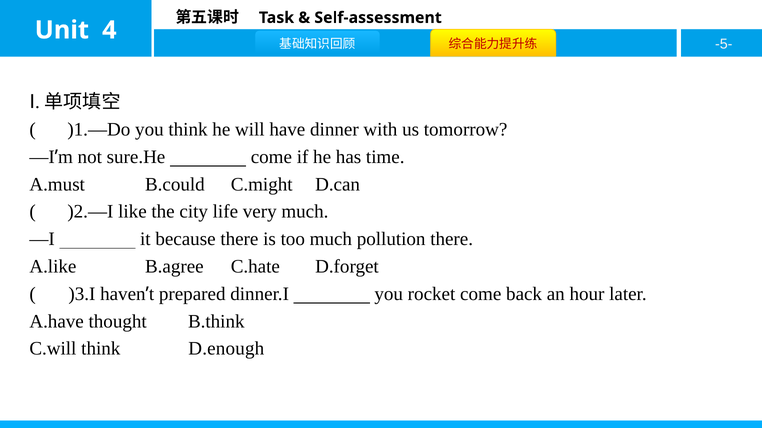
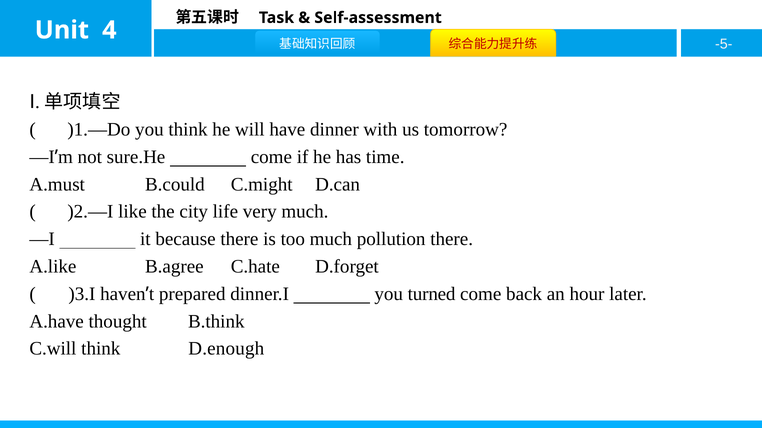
rocket: rocket -> turned
